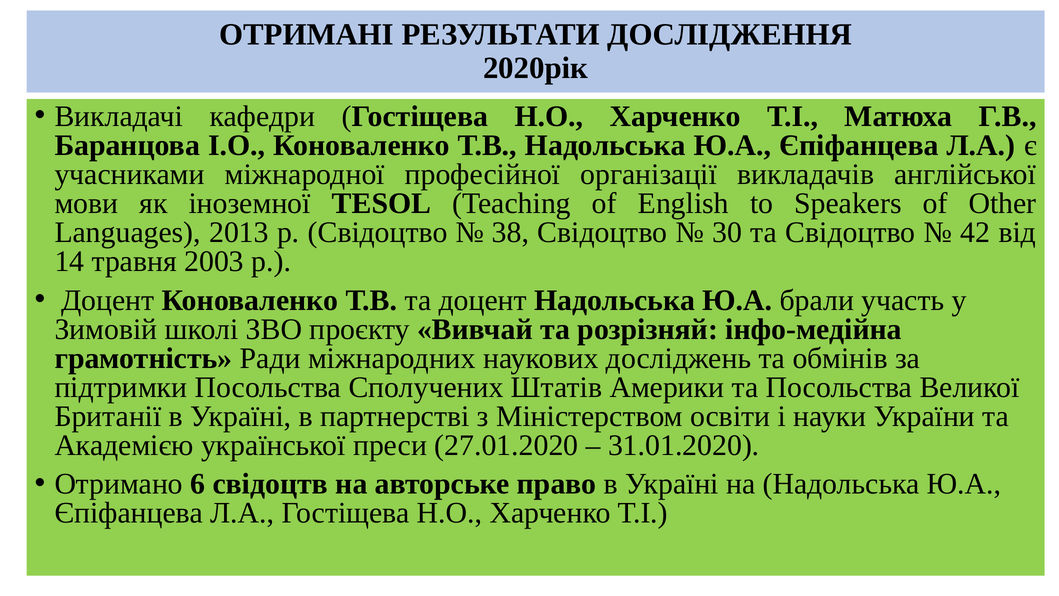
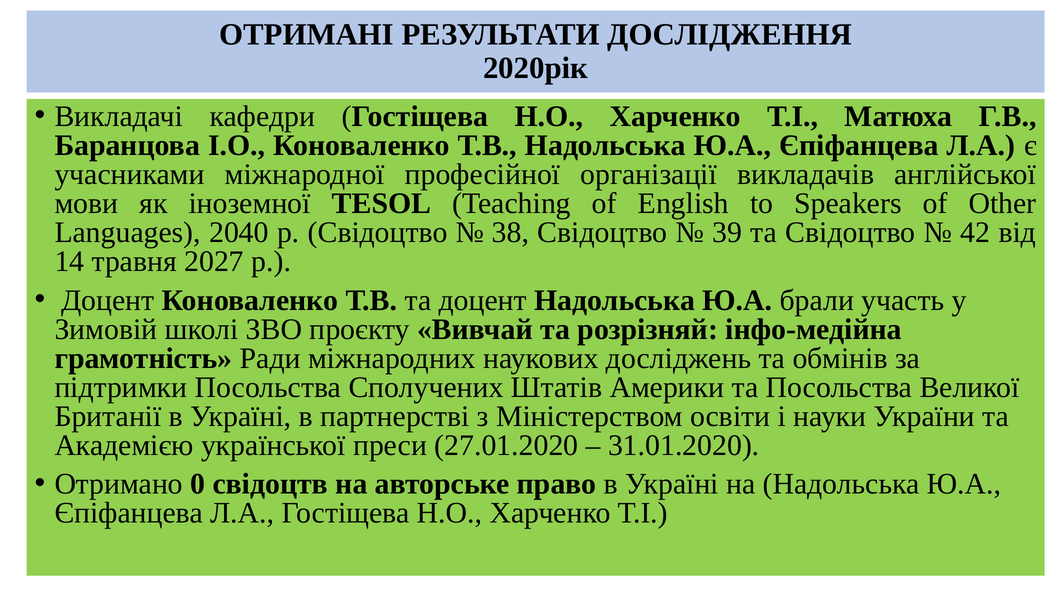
2013: 2013 -> 2040
30: 30 -> 39
2003: 2003 -> 2027
6: 6 -> 0
